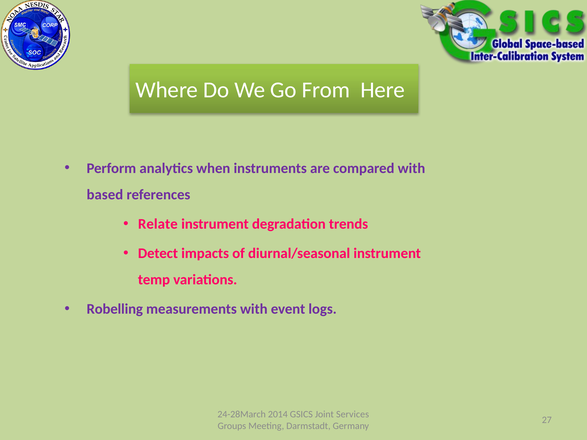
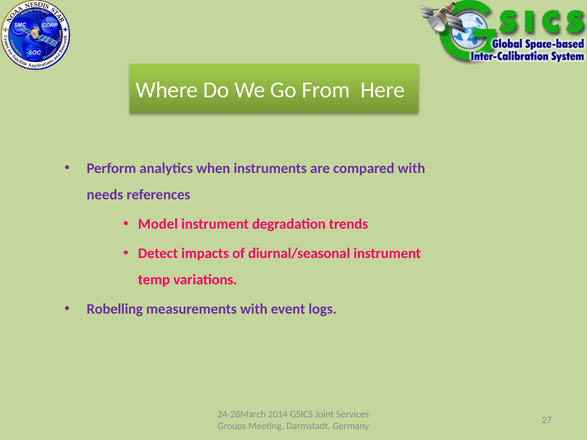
based: based -> needs
Relate: Relate -> Model
